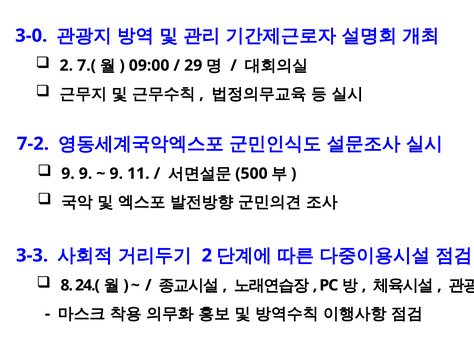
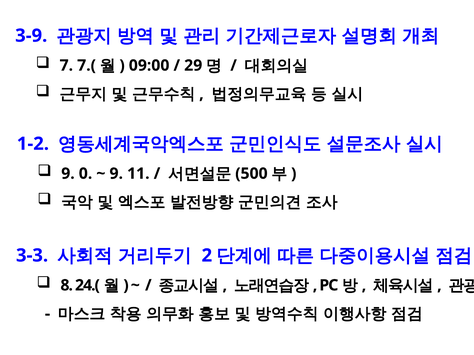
3-0: 3-0 -> 3-9
2 at (66, 66): 2 -> 7
7-2: 7-2 -> 1-2
9 9: 9 -> 0
